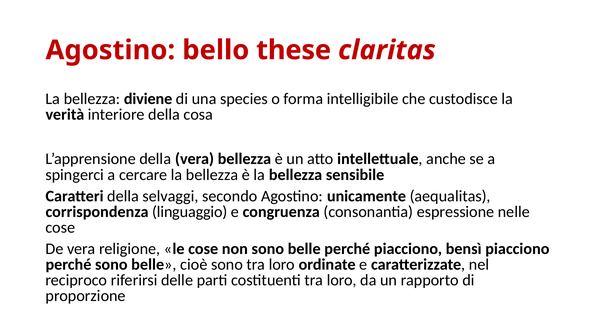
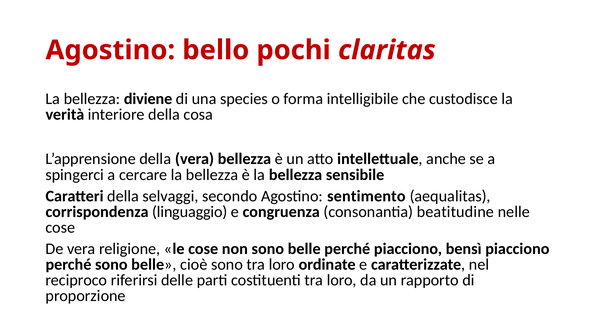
these: these -> pochi
unicamente: unicamente -> sentimento
espressione: espressione -> beatitudine
